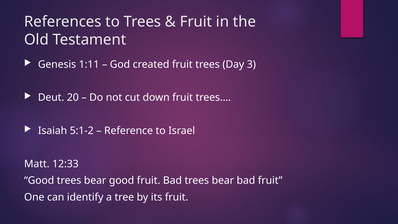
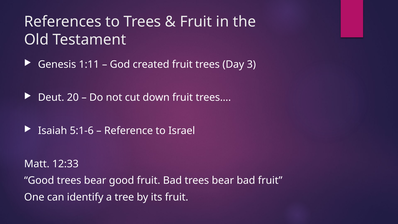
5:1-2: 5:1-2 -> 5:1-6
